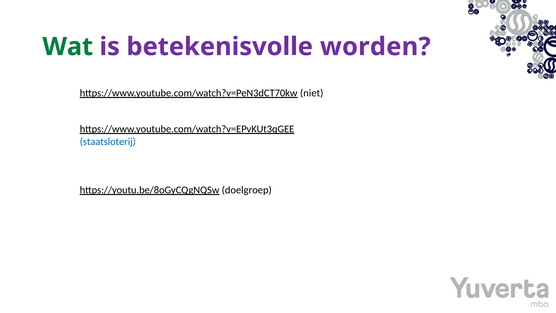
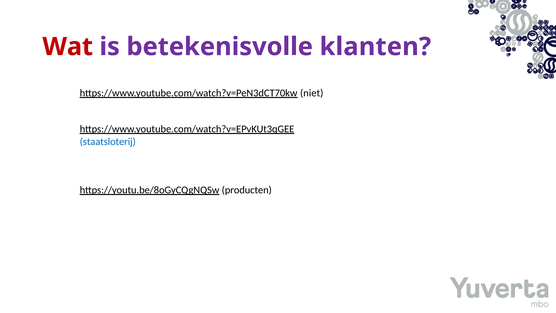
Wat colour: green -> red
worden: worden -> klanten
doelgroep: doelgroep -> producten
